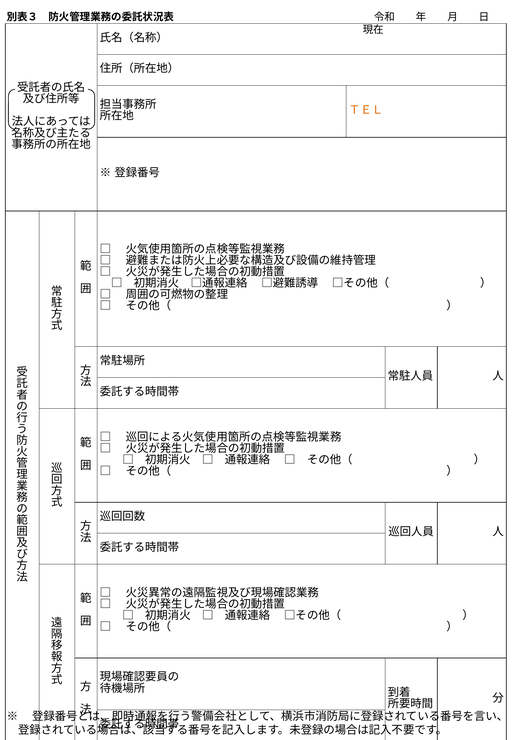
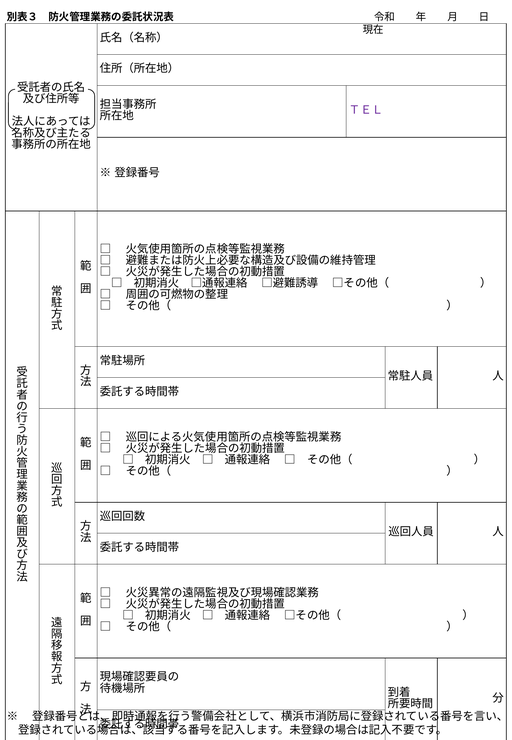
ＴＥＬ colour: orange -> purple
